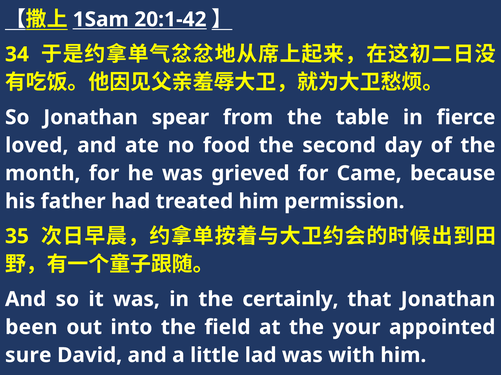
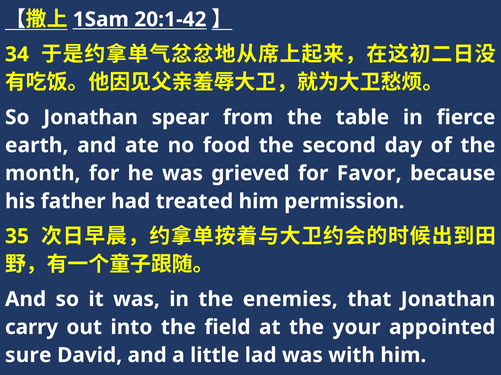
loved: loved -> earth
Came: Came -> Favor
certainly: certainly -> enemies
been: been -> carry
